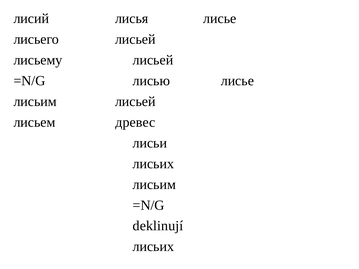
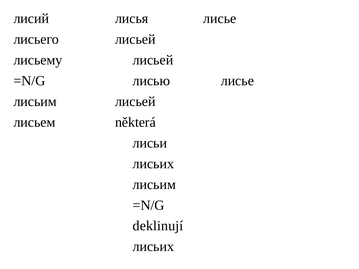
древес: древес -> některá
